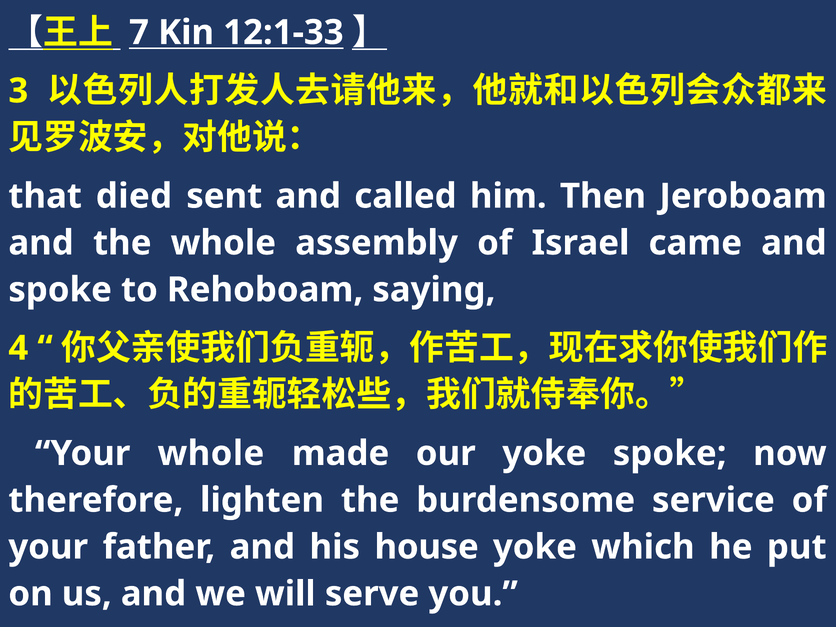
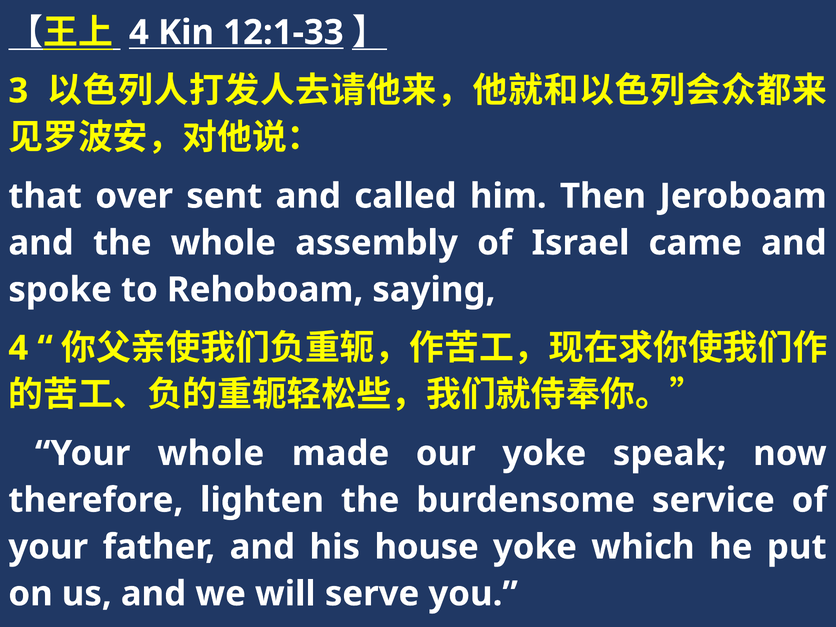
7 at (139, 33): 7 -> 4
died: died -> over
yoke spoke: spoke -> speak
